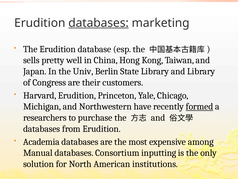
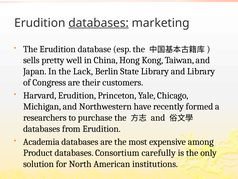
Univ: Univ -> Lack
formed underline: present -> none
Manual: Manual -> Product
inputting: inputting -> carefully
